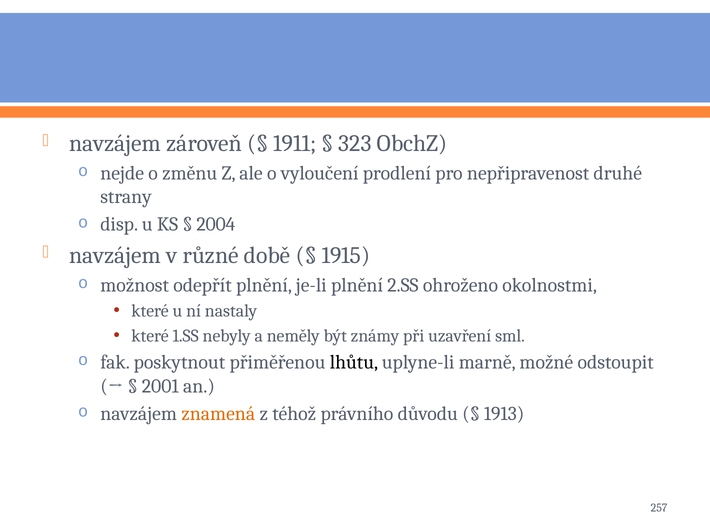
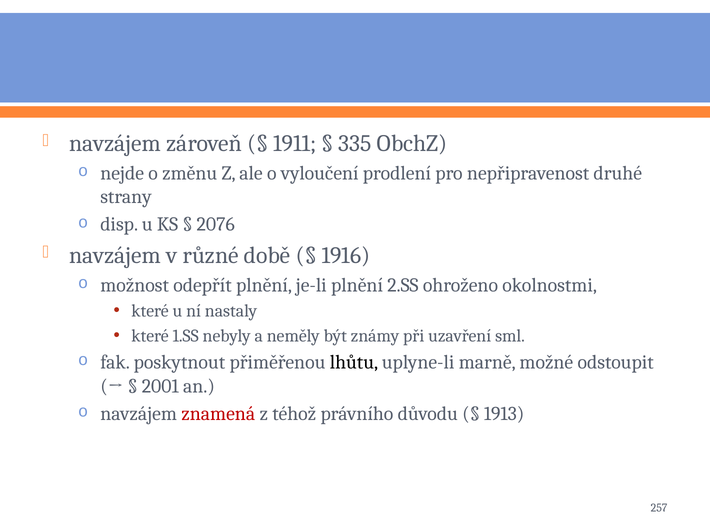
323: 323 -> 335
2004: 2004 -> 2076
1915: 1915 -> 1916
znamená colour: orange -> red
